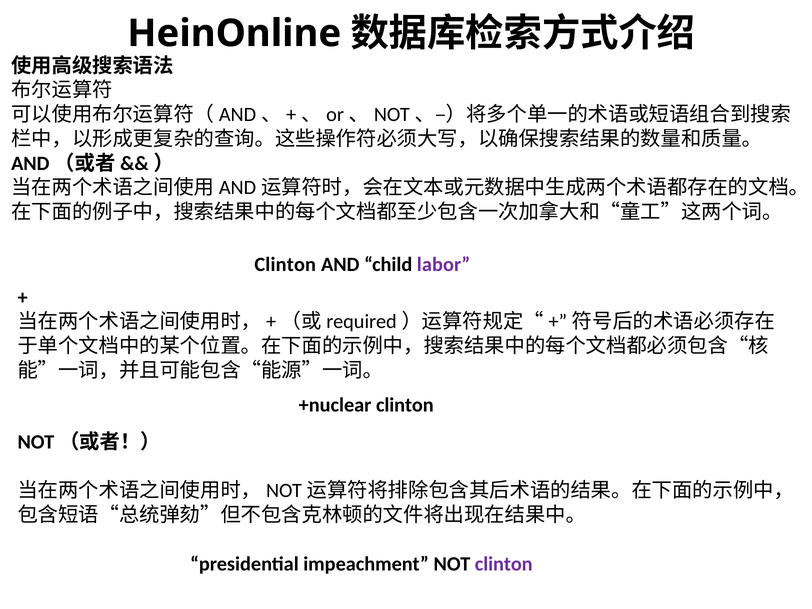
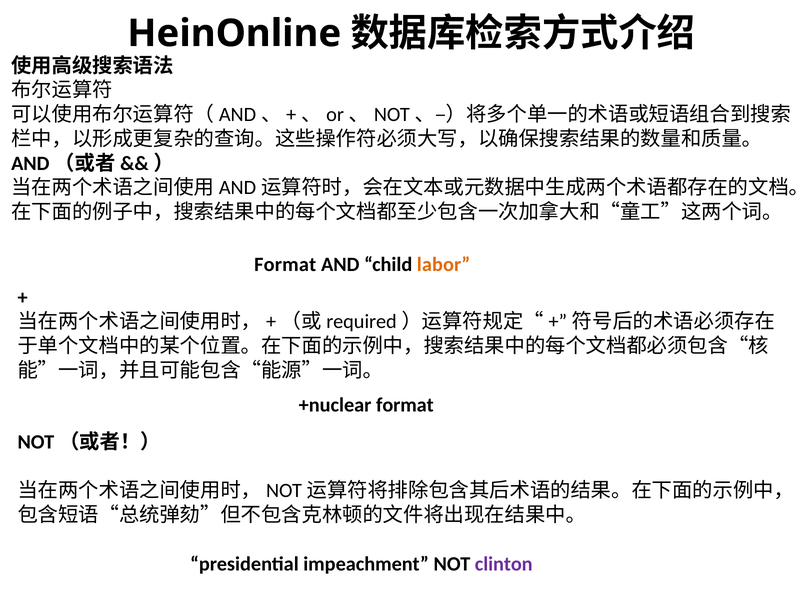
Clinton at (285, 265): Clinton -> Format
labor colour: purple -> orange
+nuclear clinton: clinton -> format
